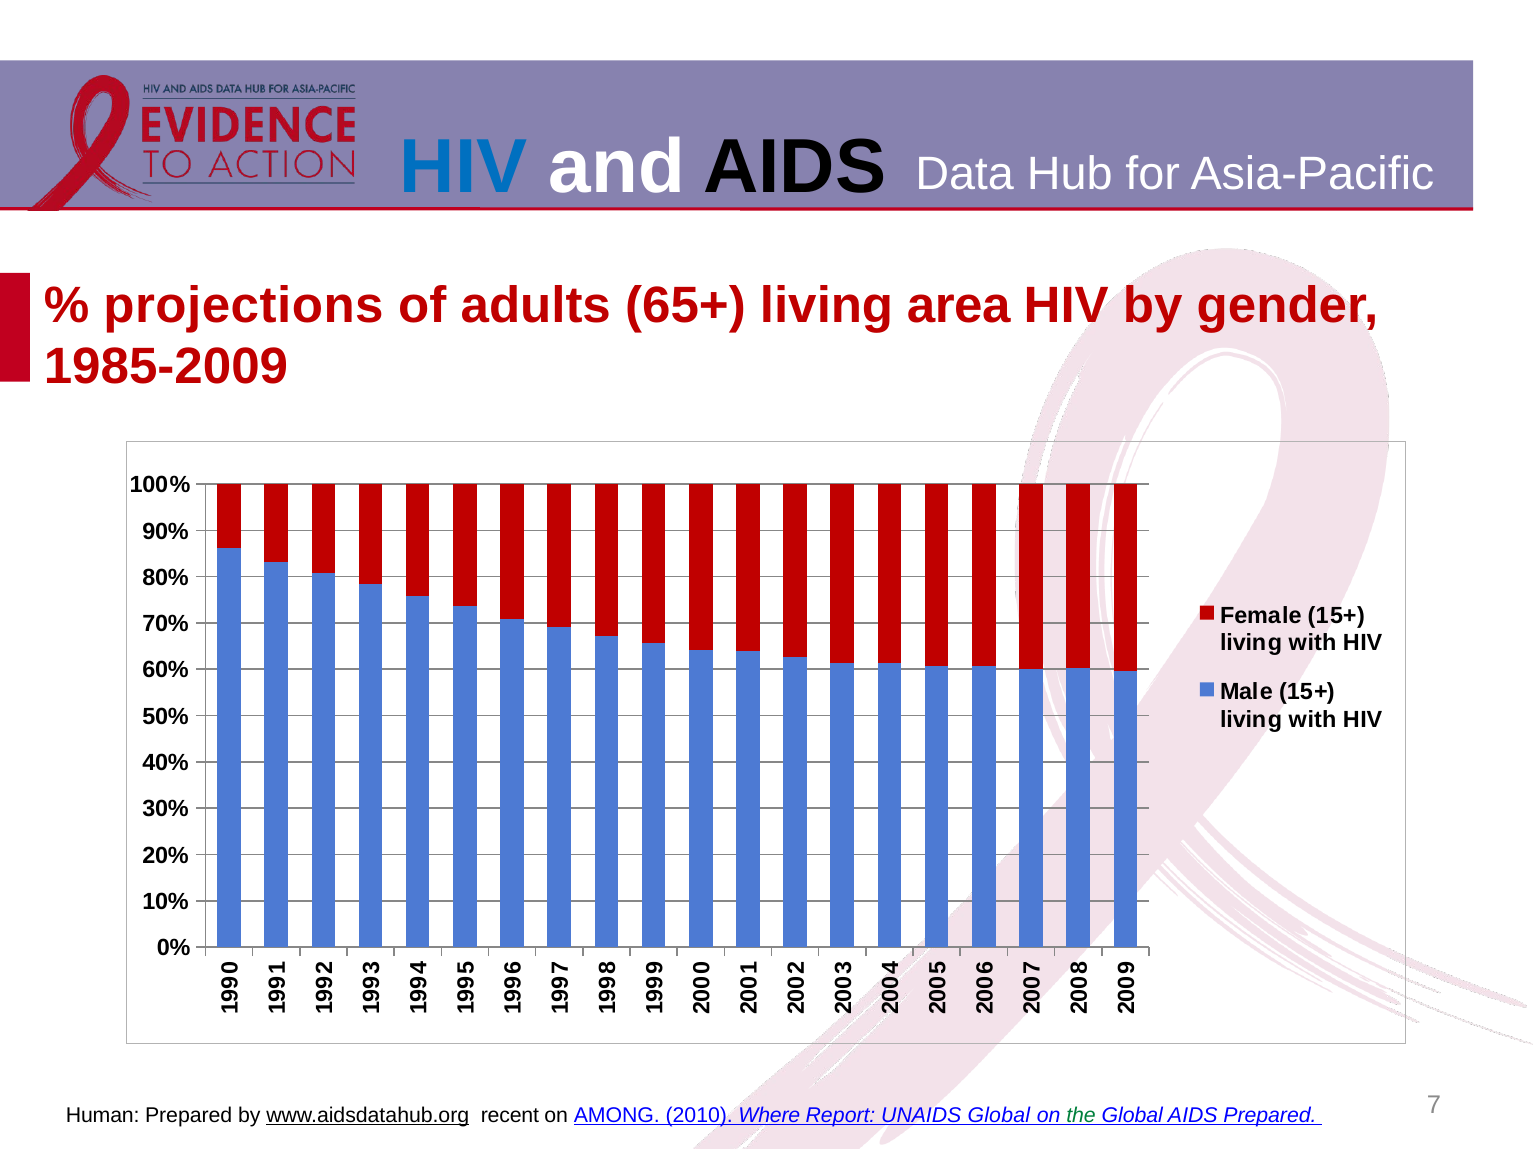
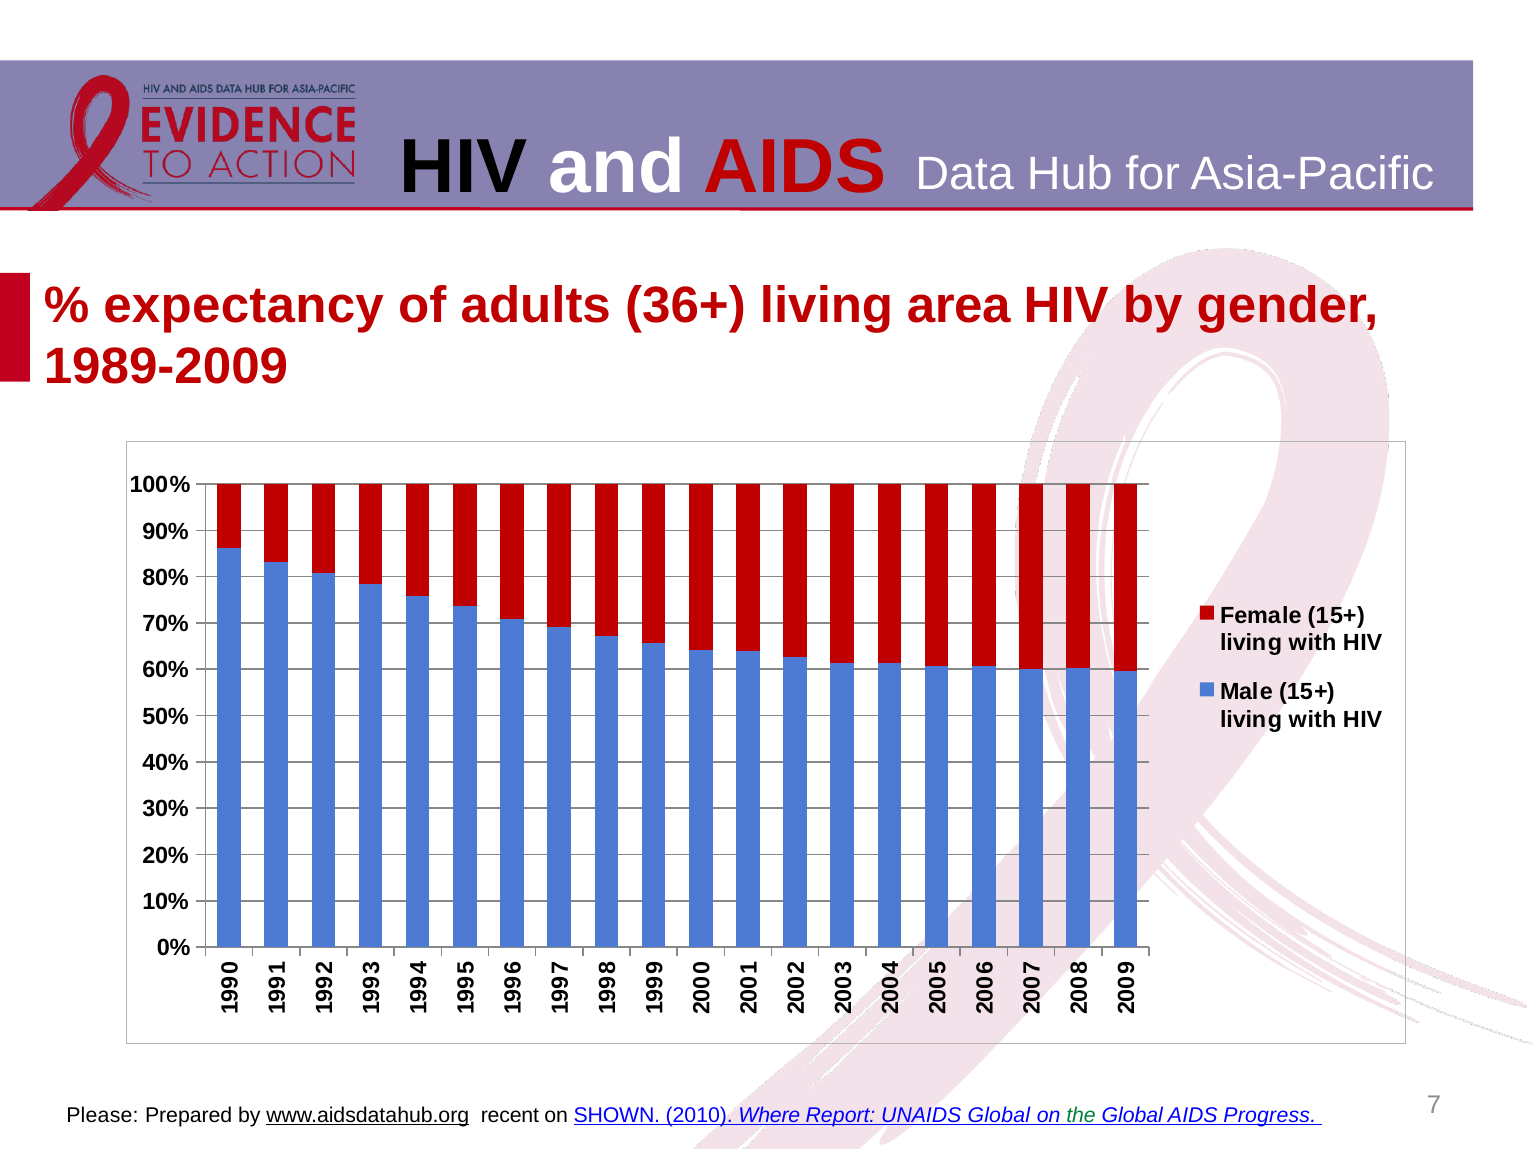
HIV at (464, 167) colour: blue -> black
AIDS at (795, 167) colour: black -> red
projections: projections -> expectancy
65+: 65+ -> 36+
1985-2009: 1985-2009 -> 1989-2009
Human: Human -> Please
AMONG: AMONG -> SHOWN
AIDS Prepared: Prepared -> Progress
